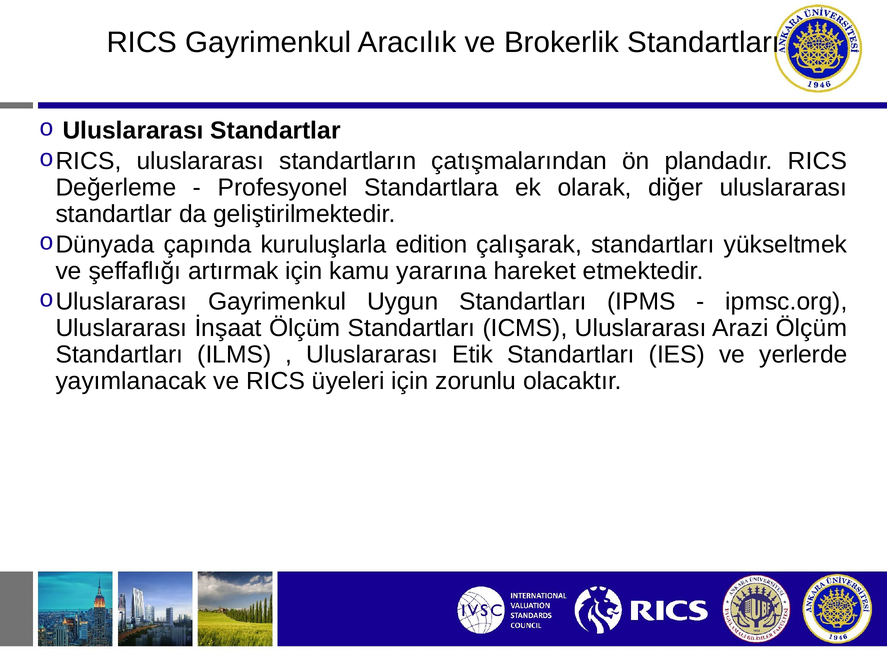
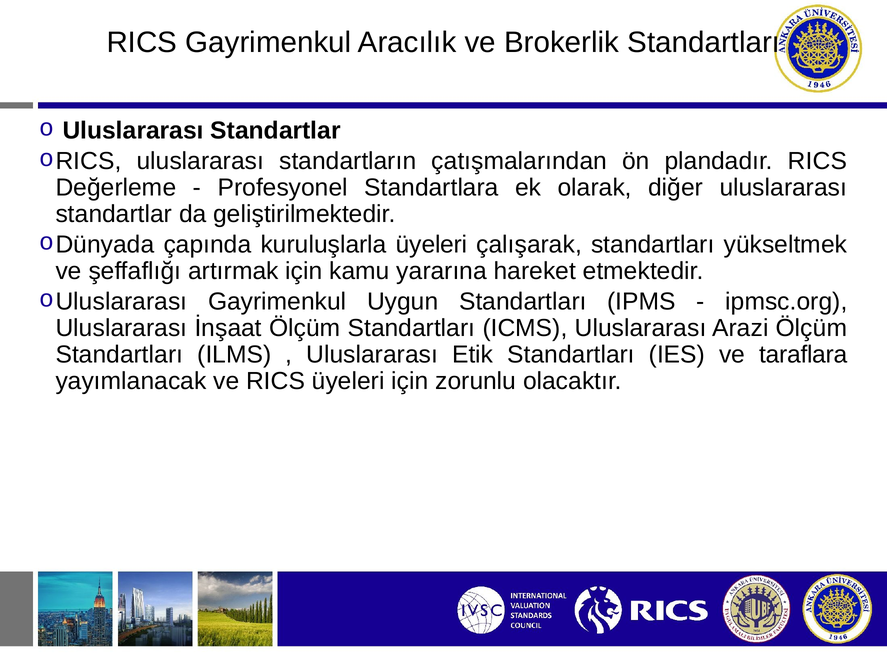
kuruluşlarla edition: edition -> üyeleri
yerlerde: yerlerde -> taraflara
